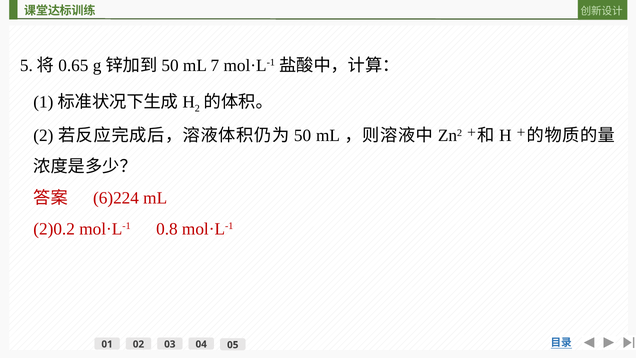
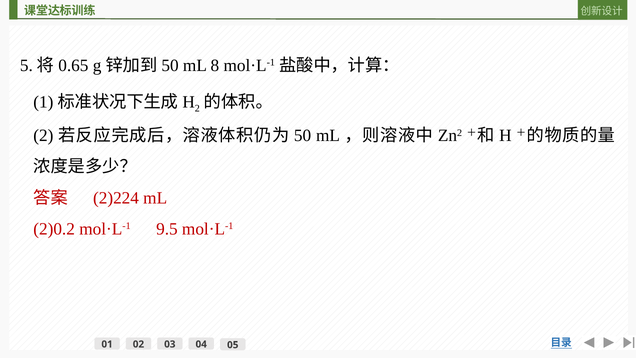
7: 7 -> 8
6)224: 6)224 -> 2)224
0.8: 0.8 -> 9.5
